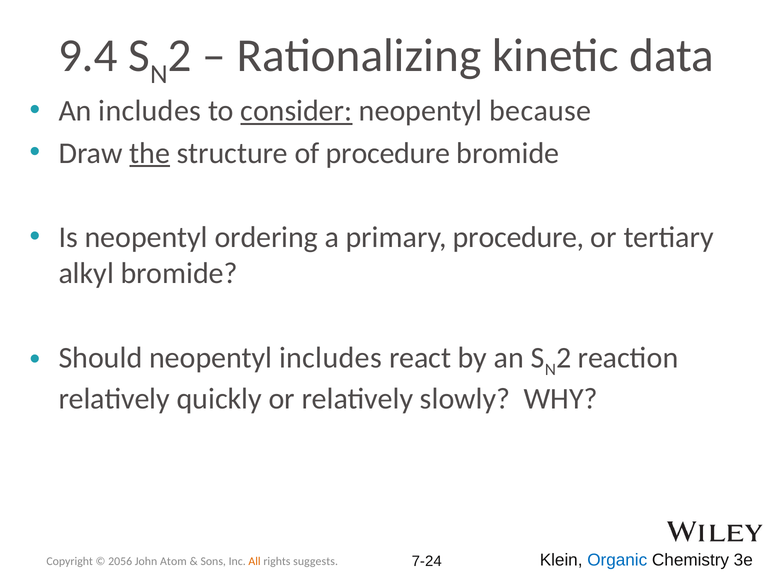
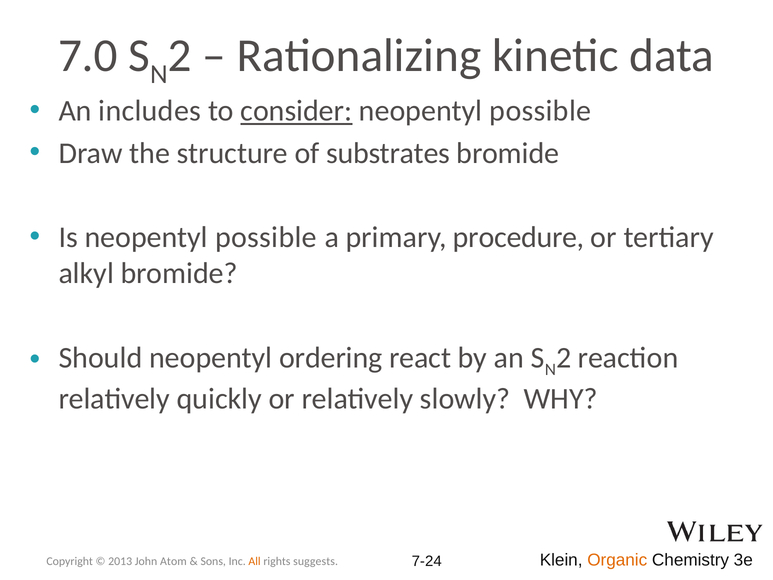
9.4: 9.4 -> 7.0
because at (540, 111): because -> possible
the underline: present -> none
of procedure: procedure -> substrates
Is neopentyl ordering: ordering -> possible
neopentyl includes: includes -> ordering
2056: 2056 -> 2013
Organic colour: blue -> orange
